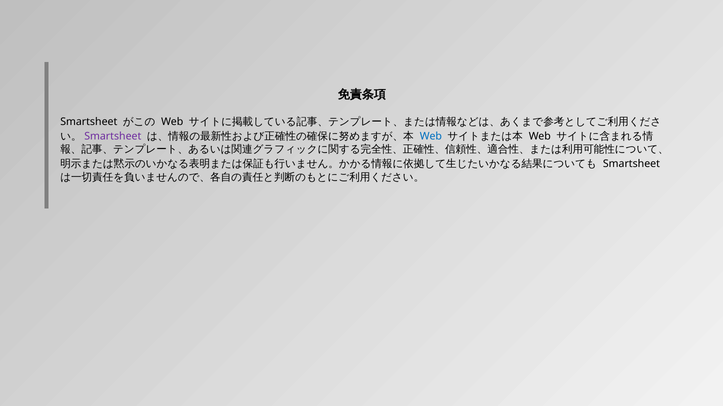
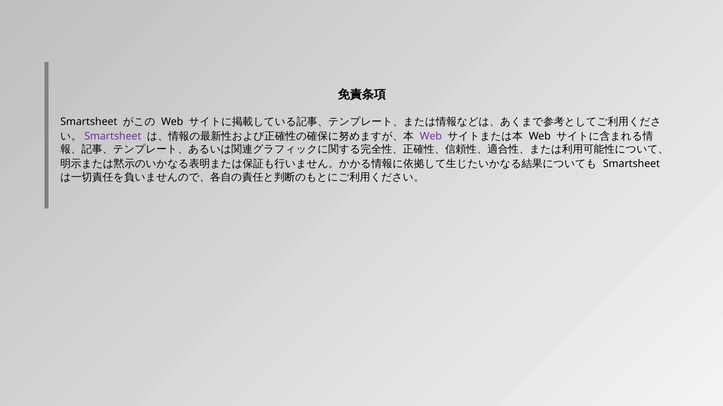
Web at (431, 136) colour: blue -> purple
